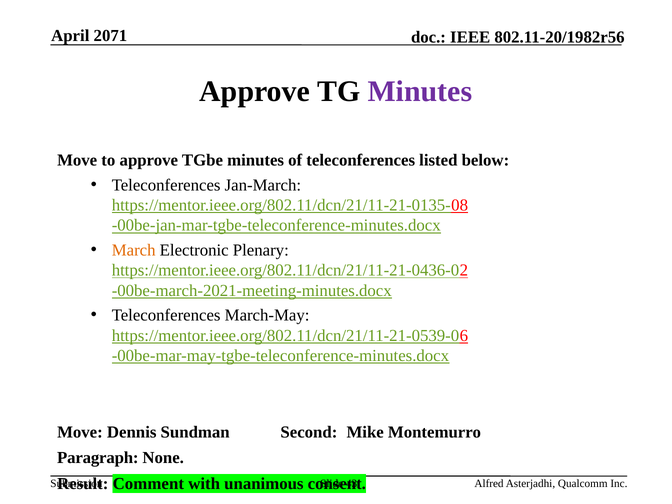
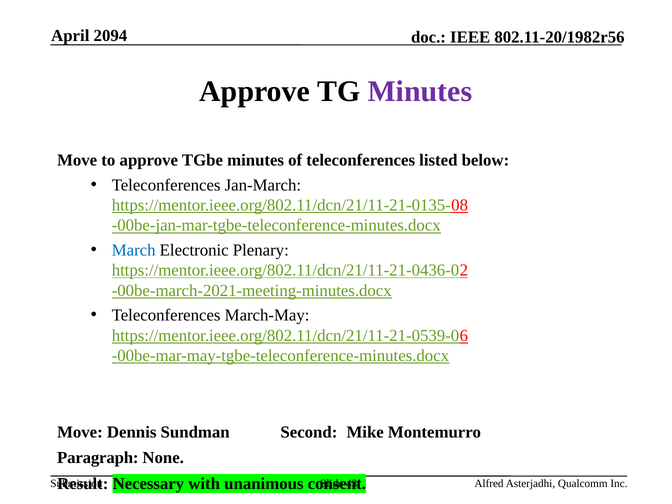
2071: 2071 -> 2094
March colour: orange -> blue
Comment: Comment -> Necessary
